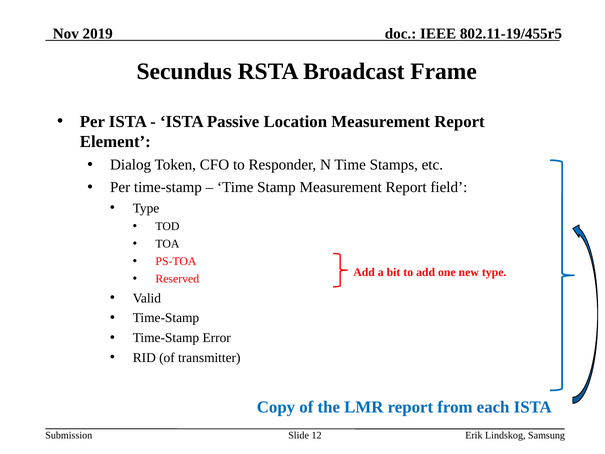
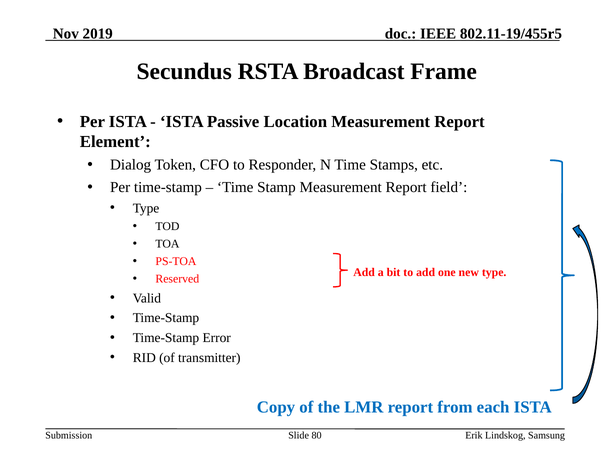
12: 12 -> 80
